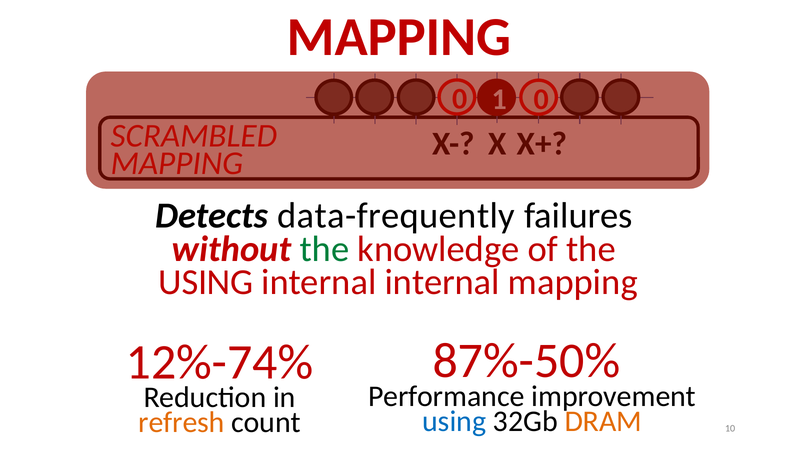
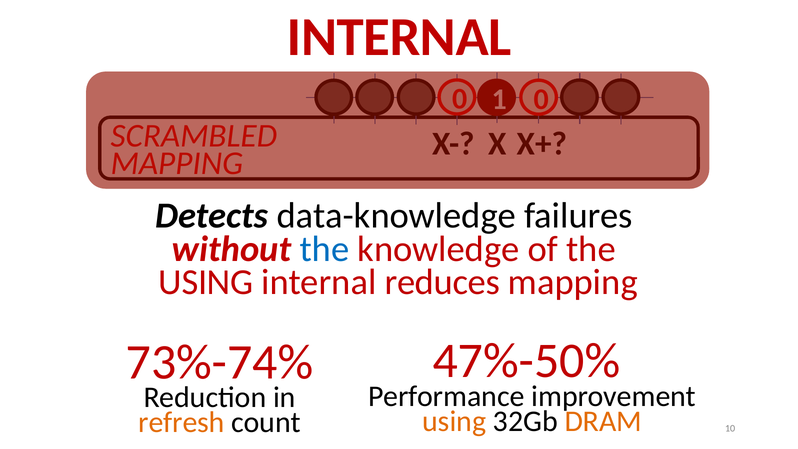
MAPPING at (399, 37): MAPPING -> INTERNAL
data-frequently: data-frequently -> data-knowledge
the at (324, 249) colour: green -> blue
internal internal: internal -> reduces
87%-50%: 87%-50% -> 47%-50%
12%-74%: 12%-74% -> 73%-74%
using at (454, 421) colour: blue -> orange
